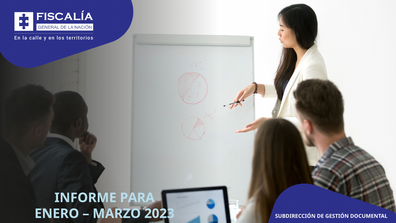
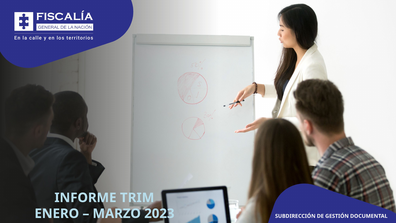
PARA: PARA -> TRIM
